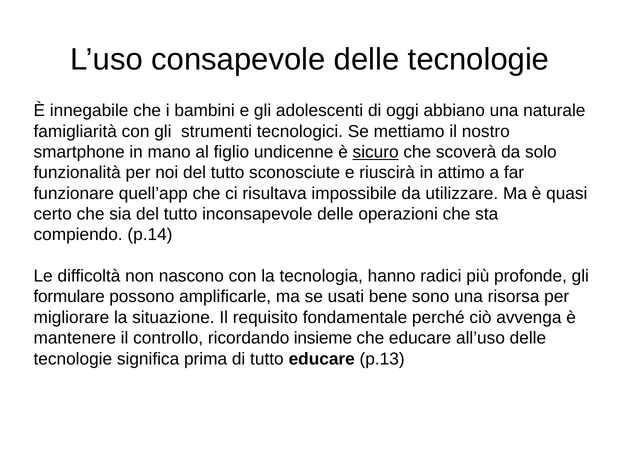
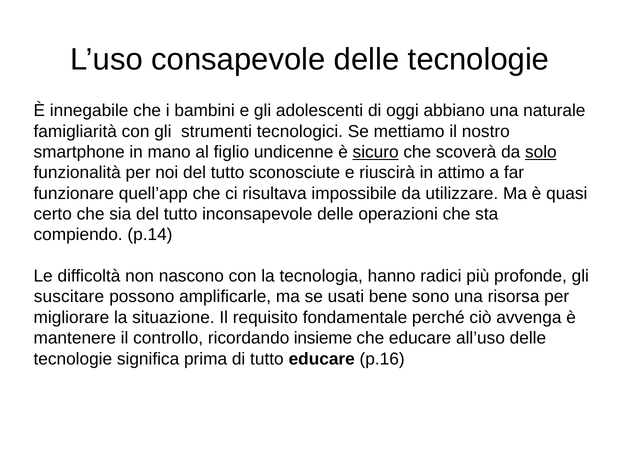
solo underline: none -> present
formulare: formulare -> suscitare
p.13: p.13 -> p.16
